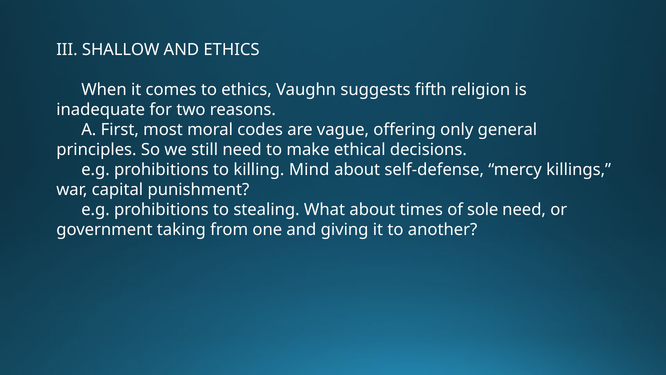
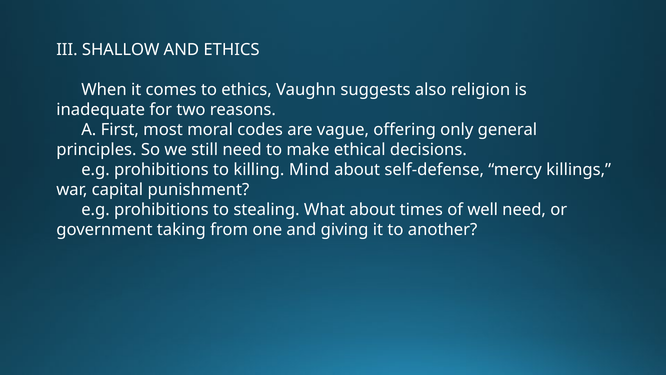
fifth: fifth -> also
sole: sole -> well
